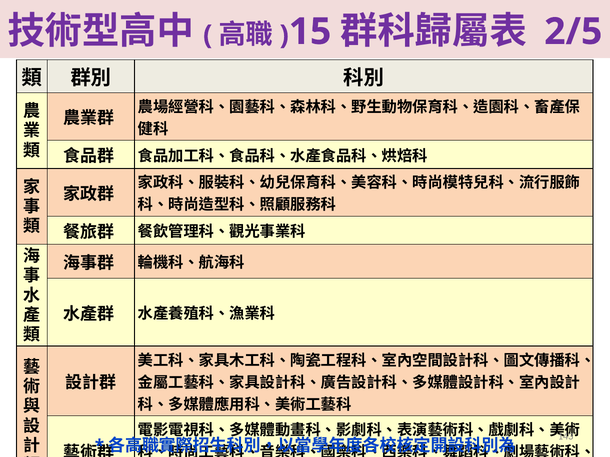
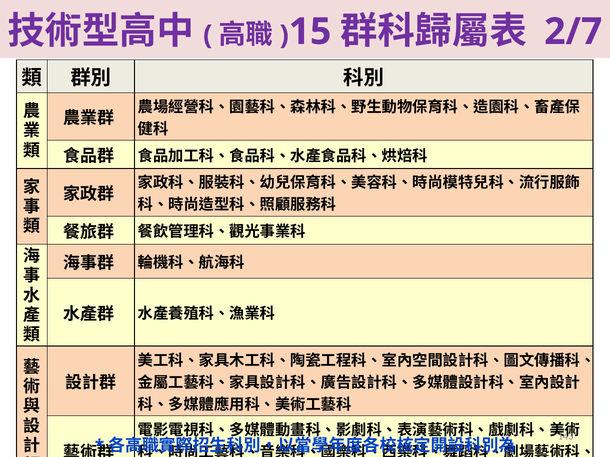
2/5: 2/5 -> 2/7
